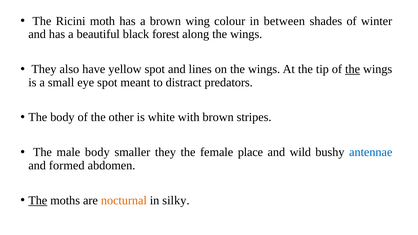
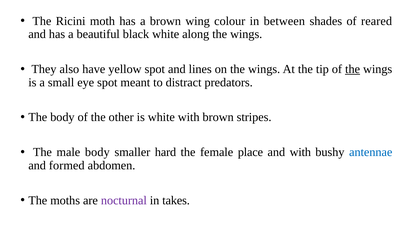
winter: winter -> reared
black forest: forest -> white
smaller they: they -> hard
and wild: wild -> with
The at (38, 200) underline: present -> none
nocturnal colour: orange -> purple
silky: silky -> takes
